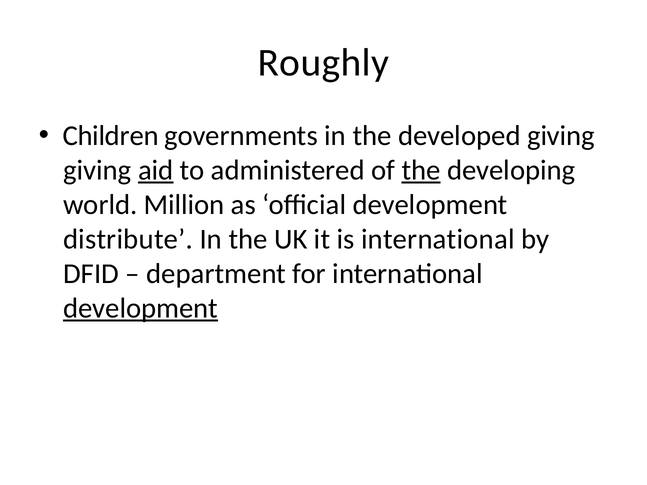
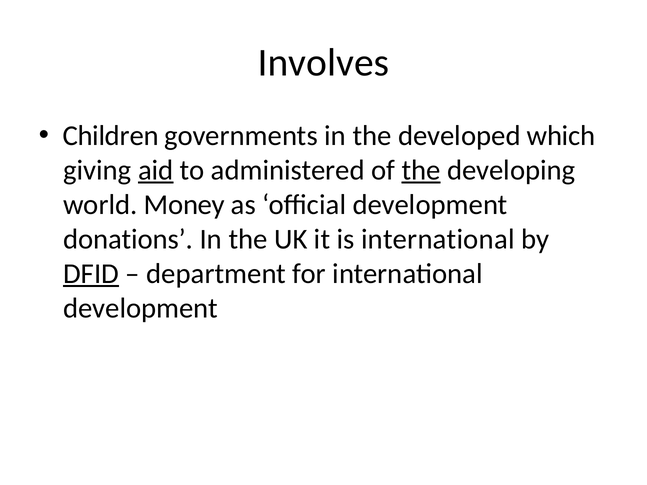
Roughly: Roughly -> Involves
developed giving: giving -> which
Million: Million -> Money
distribute: distribute -> donations
DFID underline: none -> present
development at (141, 308) underline: present -> none
